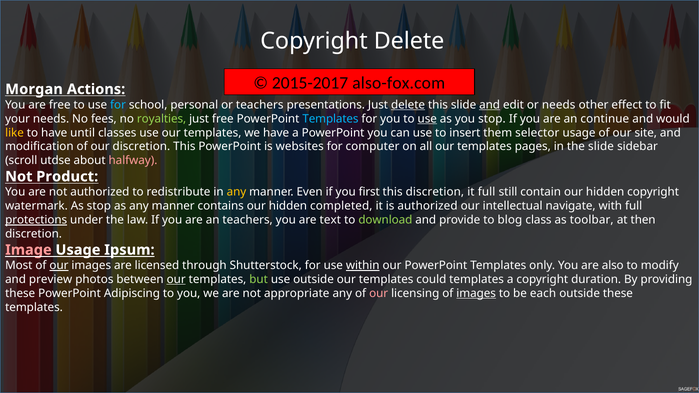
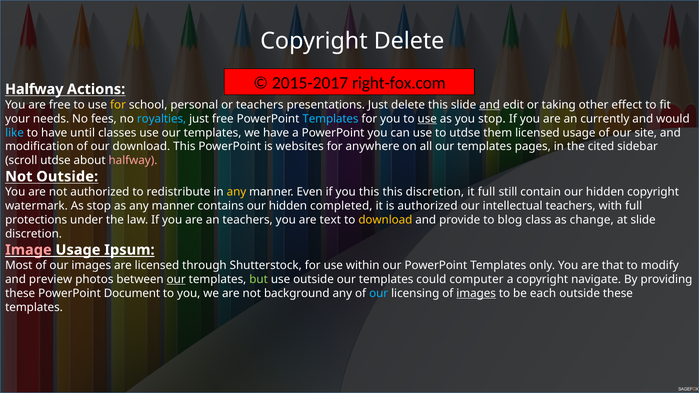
also-fox.com: also-fox.com -> right-fox.com
Morgan at (34, 89): Morgan -> Halfway
for at (118, 105) colour: light blue -> yellow
delete at (408, 105) underline: present -> none
or needs: needs -> taking
royalties colour: light green -> light blue
continue: continue -> currently
like colour: yellow -> light blue
to insert: insert -> utdse
them selector: selector -> licensed
our discretion: discretion -> download
computer: computer -> anywhere
the slide: slide -> cited
Not Product: Product -> Outside
you first: first -> this
intellectual navigate: navigate -> teachers
protections underline: present -> none
download at (385, 220) colour: light green -> yellow
toolbar: toolbar -> change
at then: then -> slide
our at (59, 266) underline: present -> none
within underline: present -> none
also: also -> that
could templates: templates -> computer
duration: duration -> navigate
Adipiscing: Adipiscing -> Document
appropriate: appropriate -> background
our at (379, 293) colour: pink -> light blue
